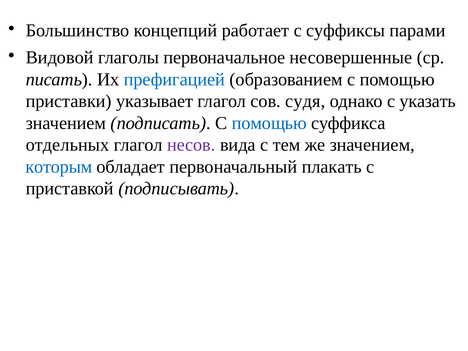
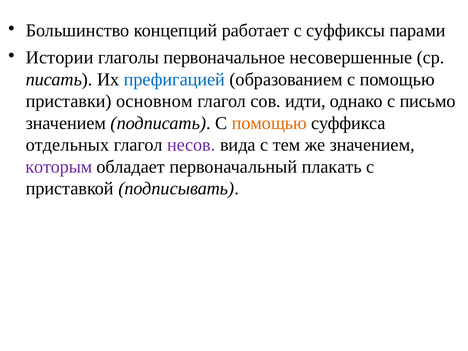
Видовой: Видовой -> Истории
указывает: указывает -> основном
судя: судя -> идти
указать: указать -> письмо
помощью at (269, 123) colour: blue -> orange
которым colour: blue -> purple
